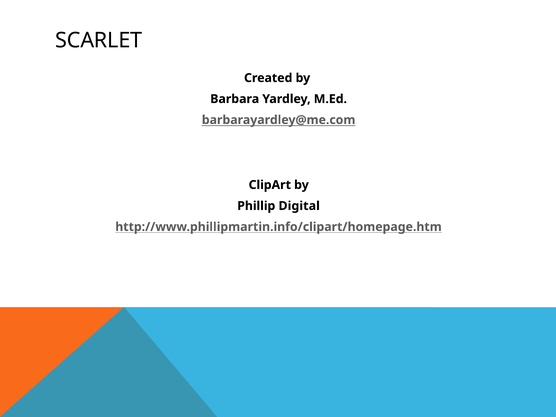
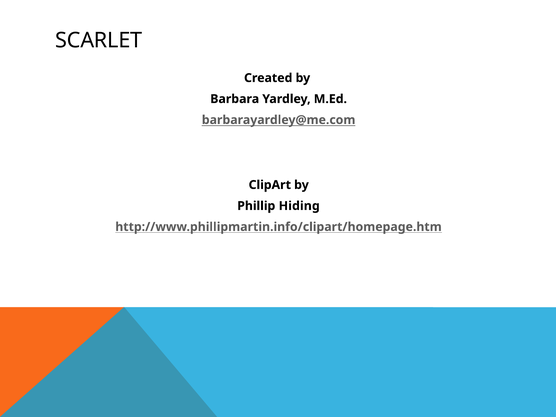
Digital: Digital -> Hiding
